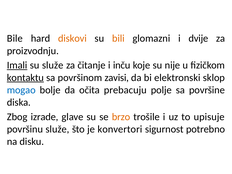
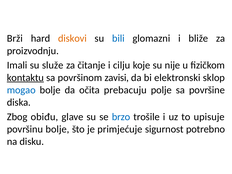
Bile: Bile -> Brži
bili colour: orange -> blue
dvije: dvije -> bliže
Imali underline: present -> none
inču: inču -> cilju
izrade: izrade -> obiđu
brzo colour: orange -> blue
površinu služe: služe -> bolje
konvertori: konvertori -> primjećuje
